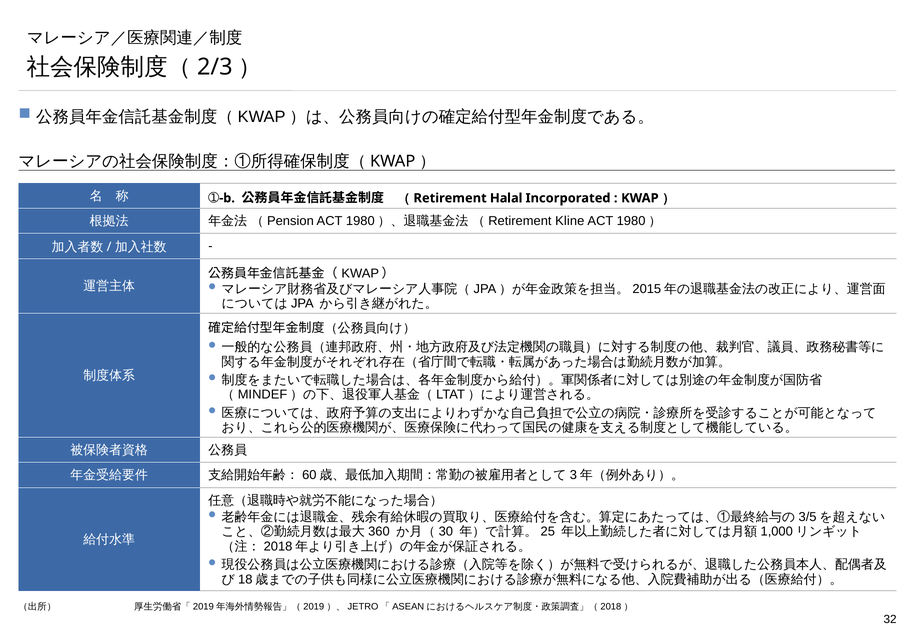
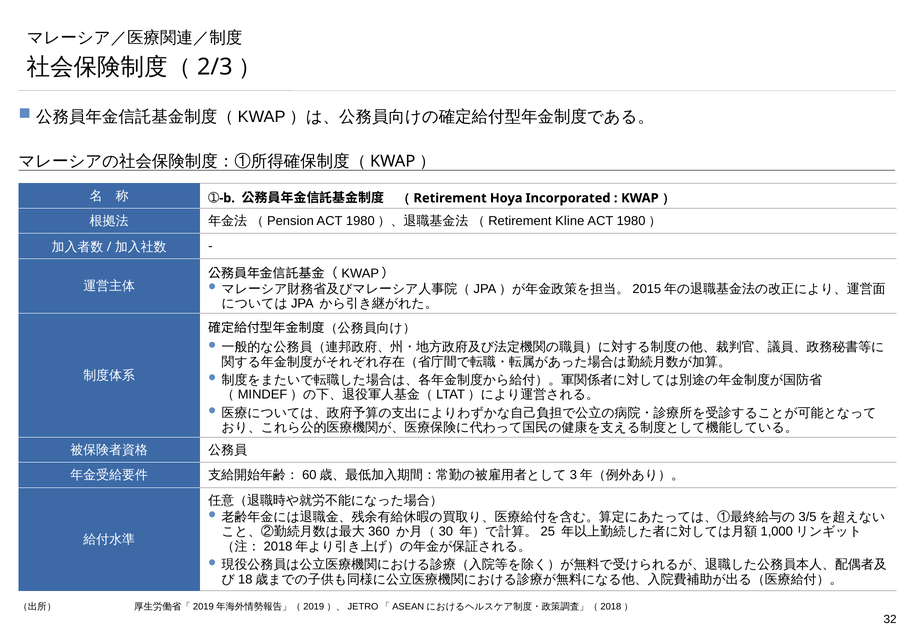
Halal: Halal -> Hoya
